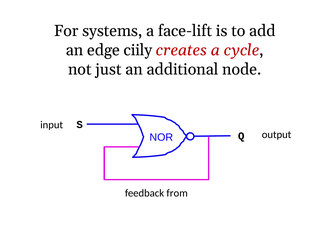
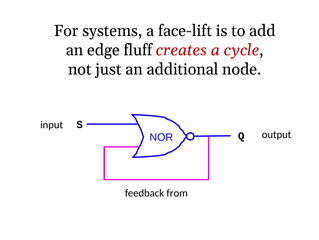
ciily: ciily -> fluff
